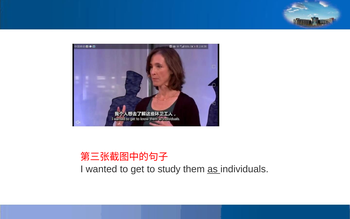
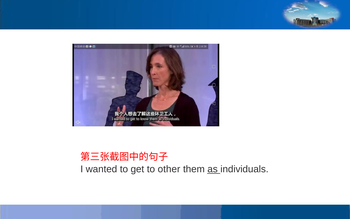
study: study -> other
